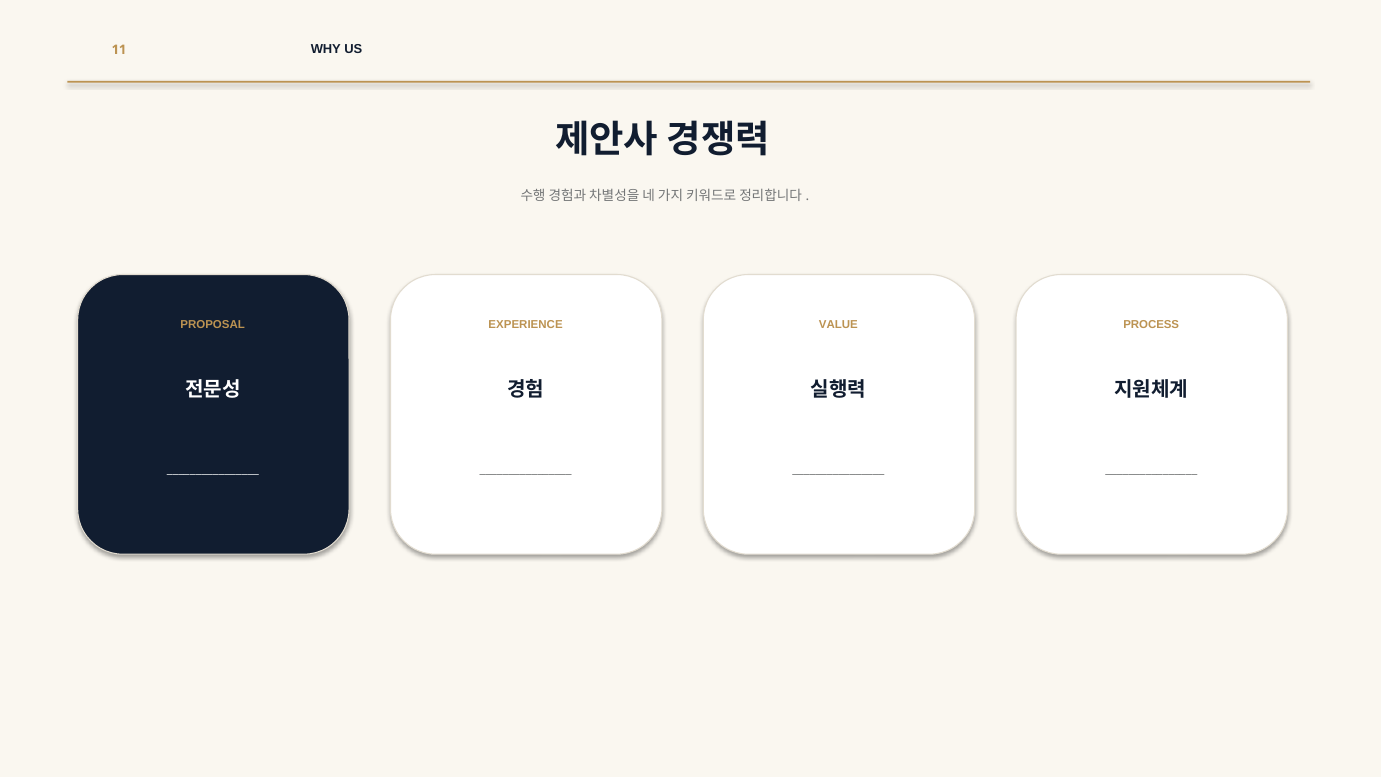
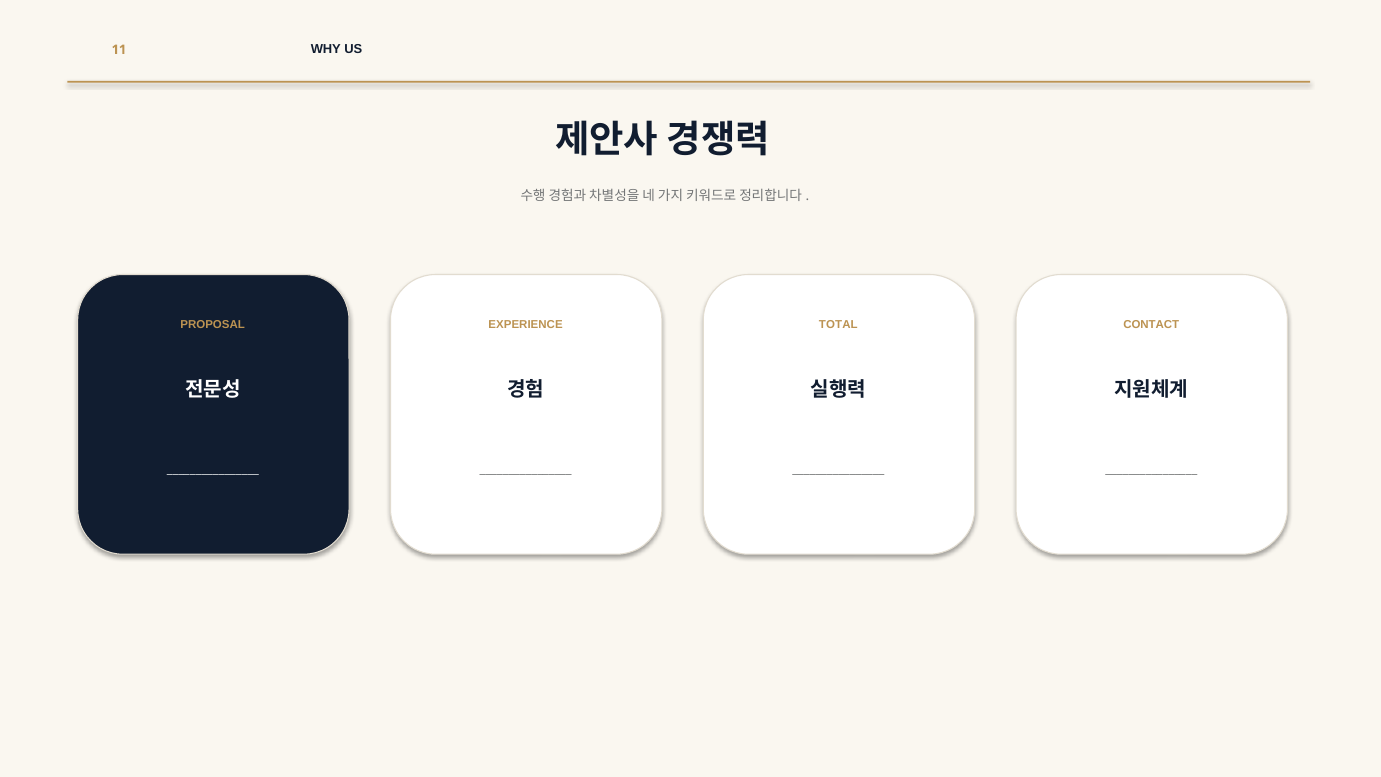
VALUE: VALUE -> TOTAL
PROCESS: PROCESS -> CONTACT
